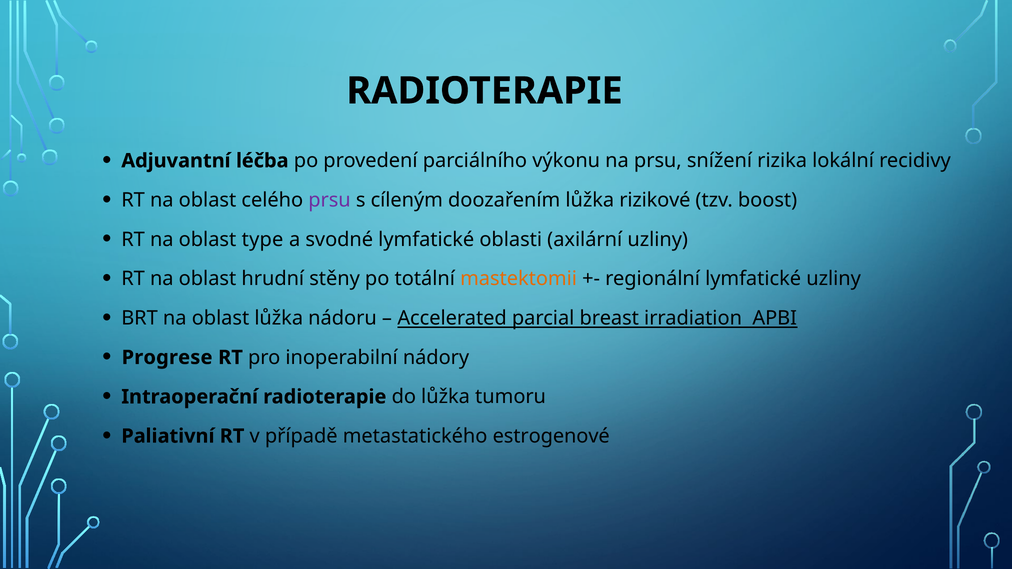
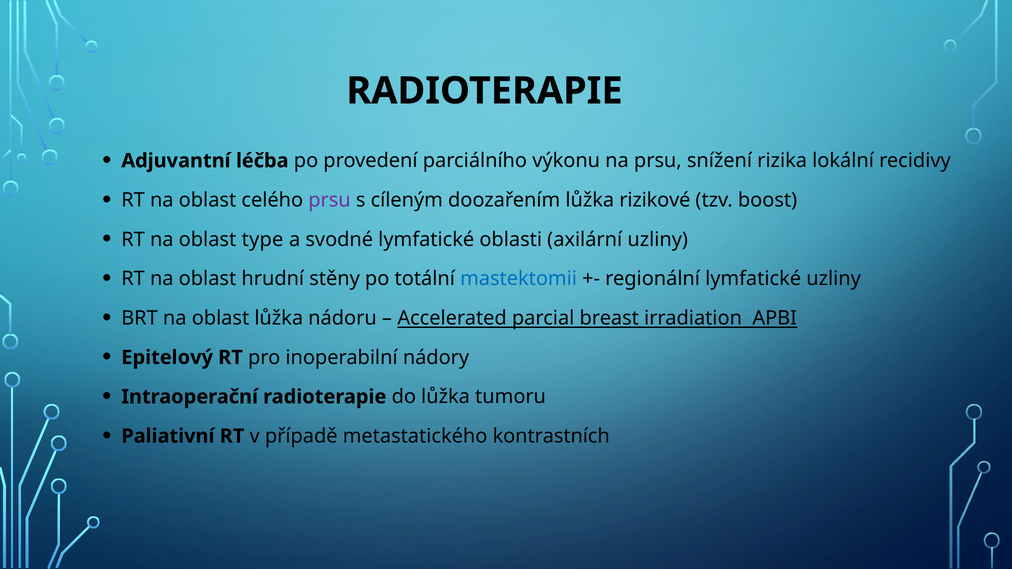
mastektomii colour: orange -> blue
Progrese: Progrese -> Epitelový
estrogenové: estrogenové -> kontrastních
